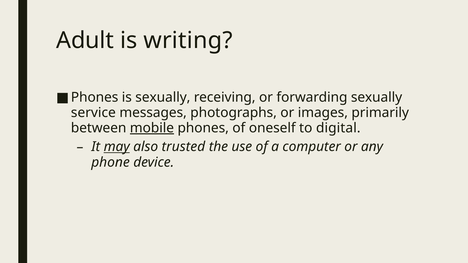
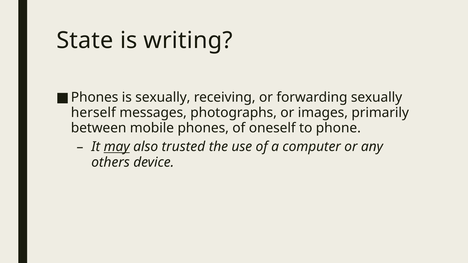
Adult: Adult -> State
service: service -> herself
mobile underline: present -> none
digital: digital -> phone
phone: phone -> others
